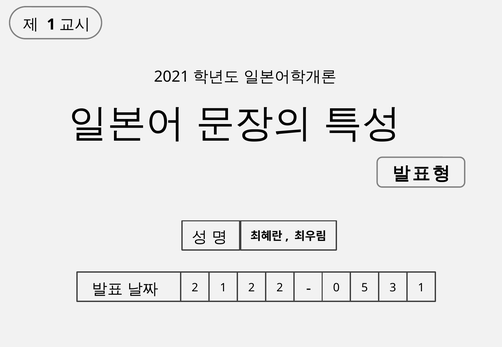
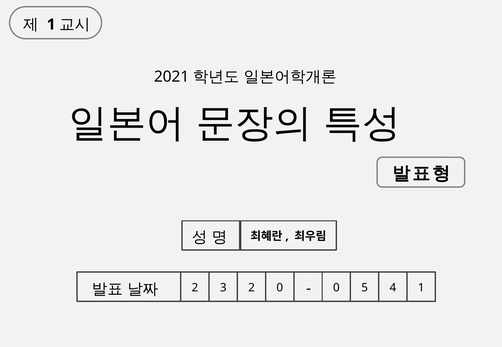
2 1: 1 -> 3
2 2: 2 -> 0
3: 3 -> 4
